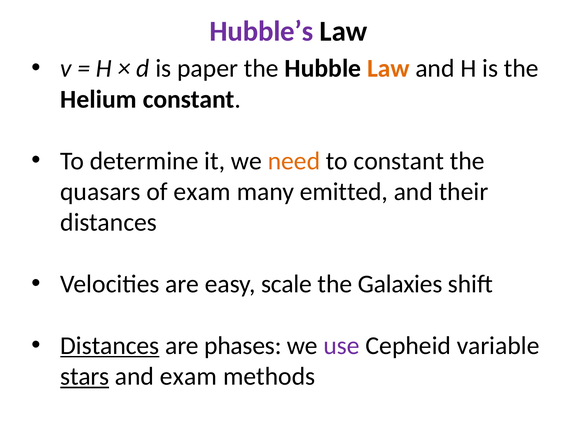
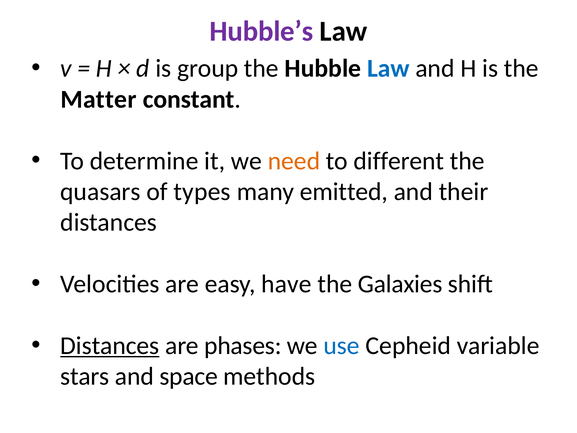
paper: paper -> group
Law at (388, 68) colour: orange -> blue
Helium: Helium -> Matter
to constant: constant -> different
of exam: exam -> types
scale: scale -> have
use colour: purple -> blue
stars underline: present -> none
and exam: exam -> space
